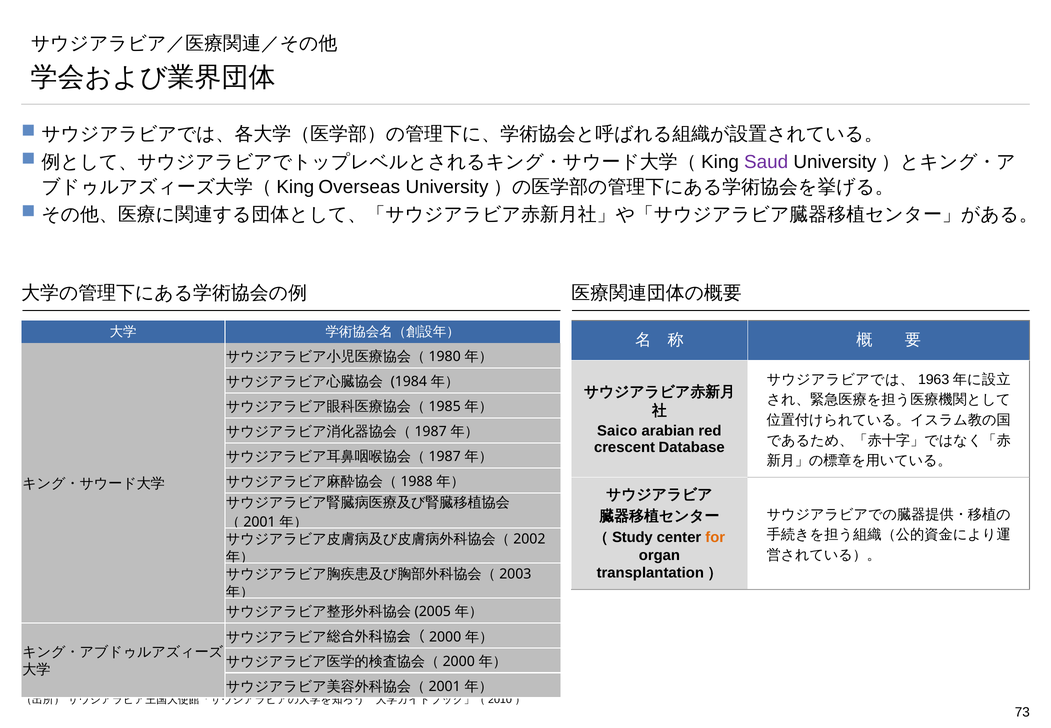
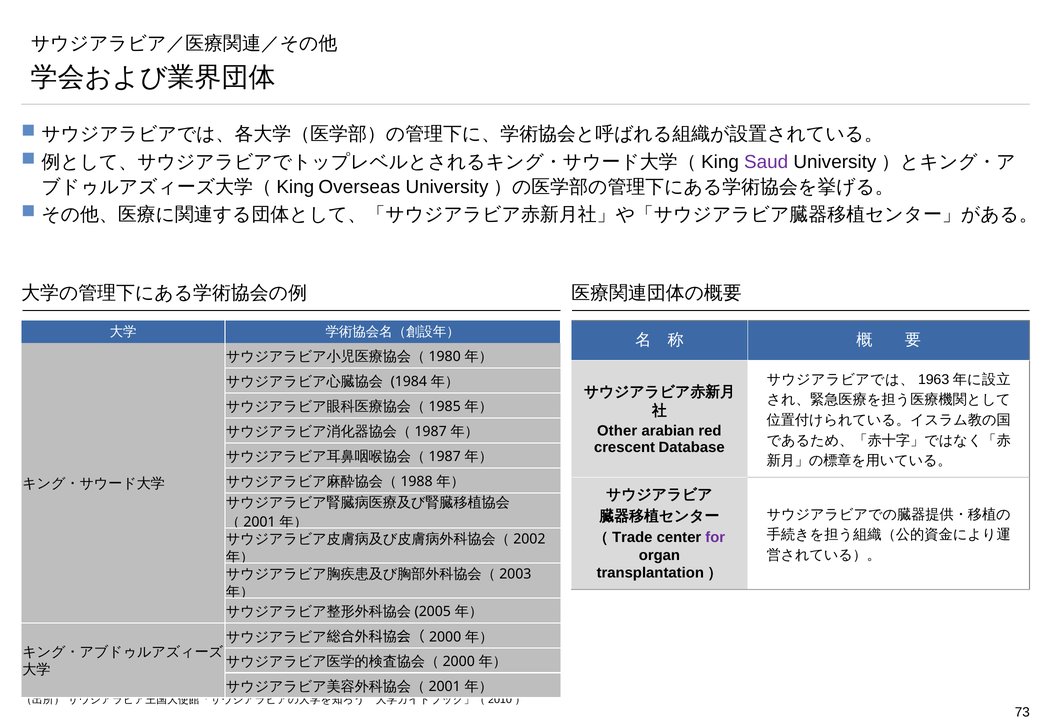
Saico: Saico -> Other
Study: Study -> Trade
for colour: orange -> purple
